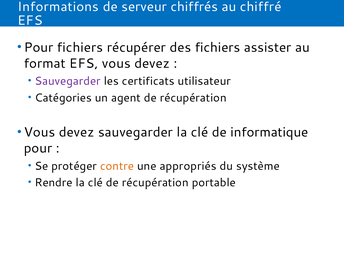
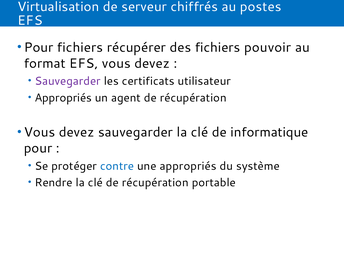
Informations: Informations -> Virtualisation
chiffré: chiffré -> postes
assister: assister -> pouvoir
Catégories at (63, 98): Catégories -> Appropriés
contre colour: orange -> blue
